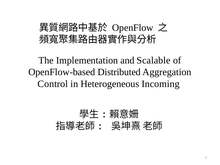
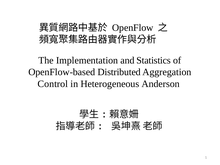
Scalable: Scalable -> Statistics
Incoming: Incoming -> Anderson
